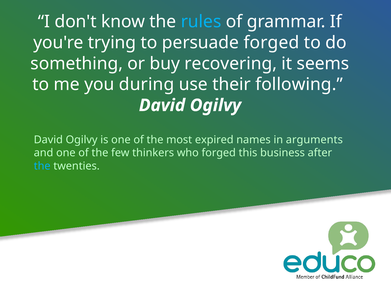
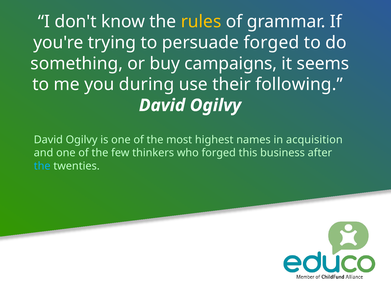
rules colour: light blue -> yellow
recovering: recovering -> campaigns
expired: expired -> highest
arguments: arguments -> acquisition
